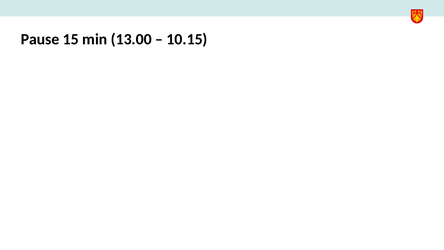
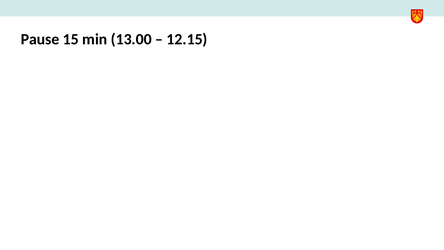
10.15: 10.15 -> 12.15
